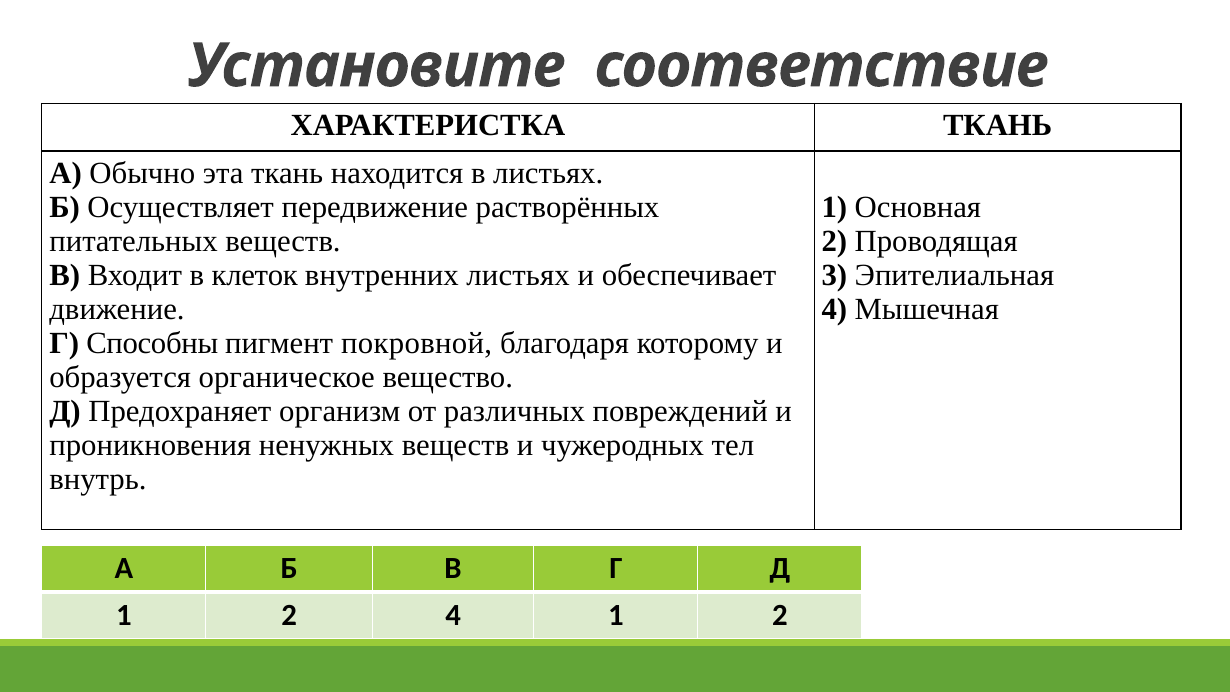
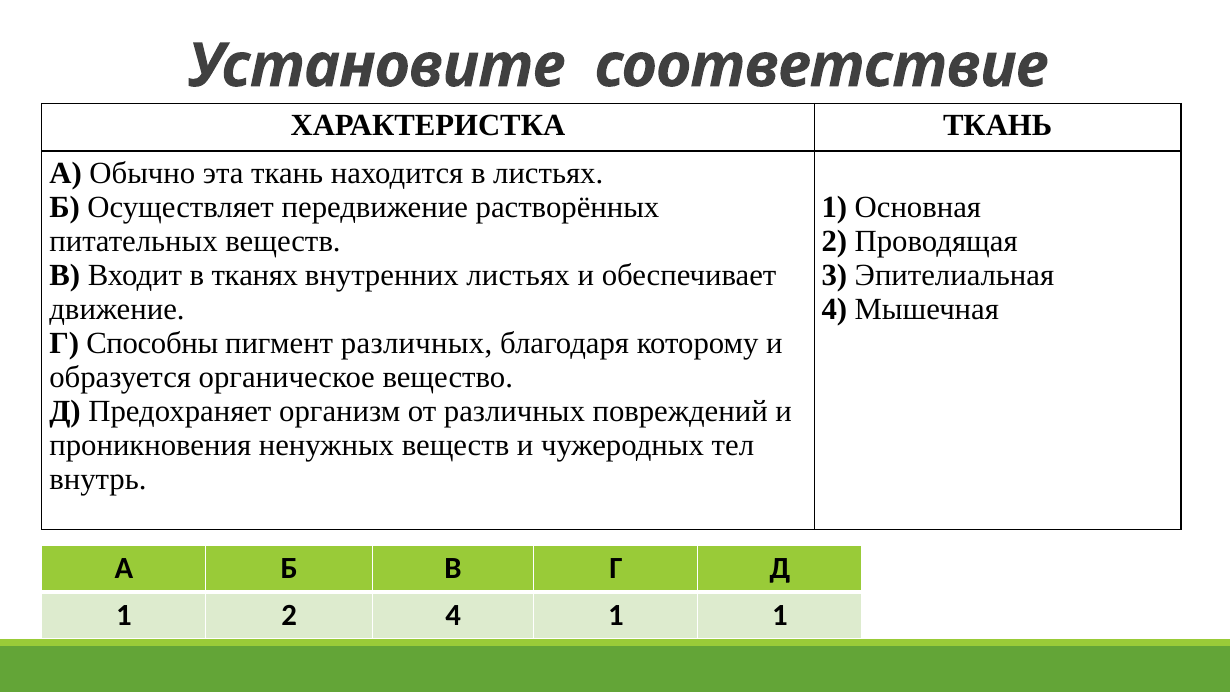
клеток: клеток -> тканях
пигмент покровной: покровной -> различных
4 1 2: 2 -> 1
